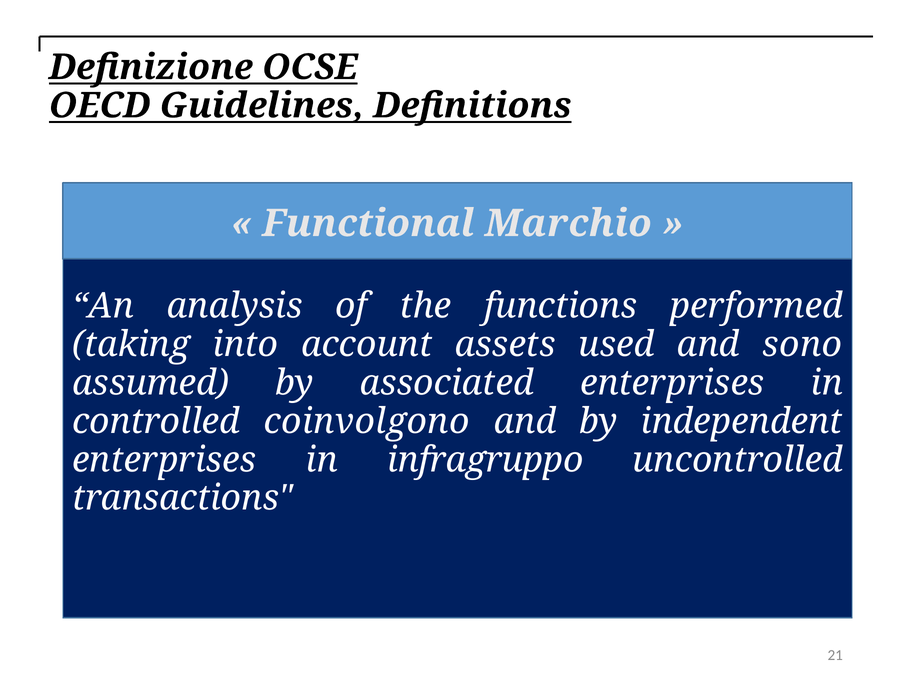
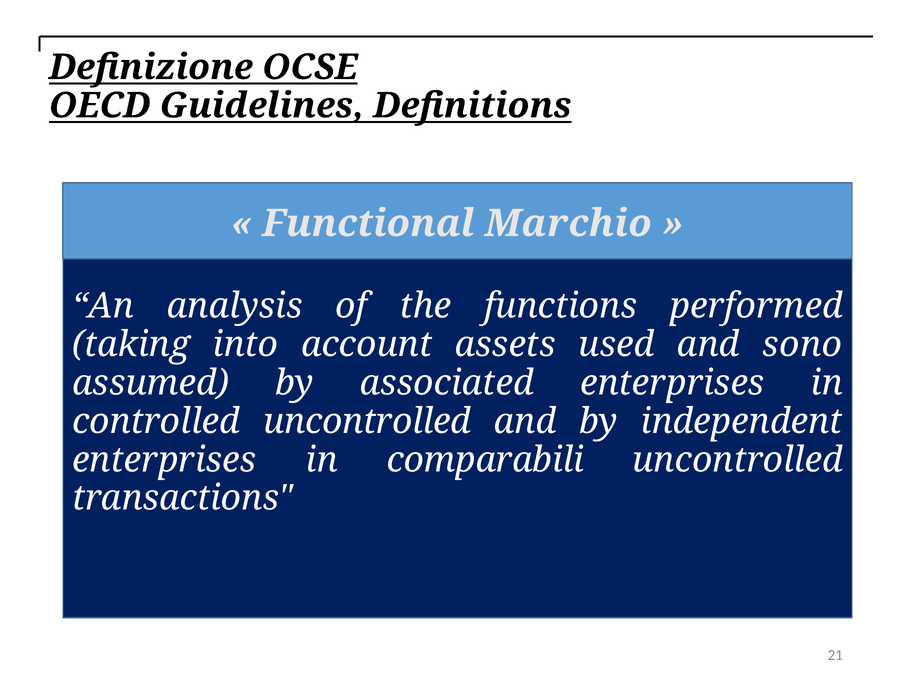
controlled coinvolgono: coinvolgono -> uncontrolled
infragruppo: infragruppo -> comparabili
